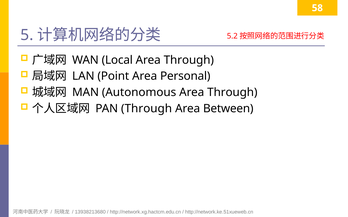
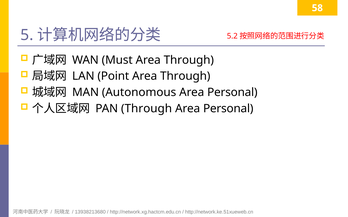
Local: Local -> Must
Personal at (185, 76): Personal -> Through
Through at (232, 93): Through -> Personal
Between at (228, 109): Between -> Personal
